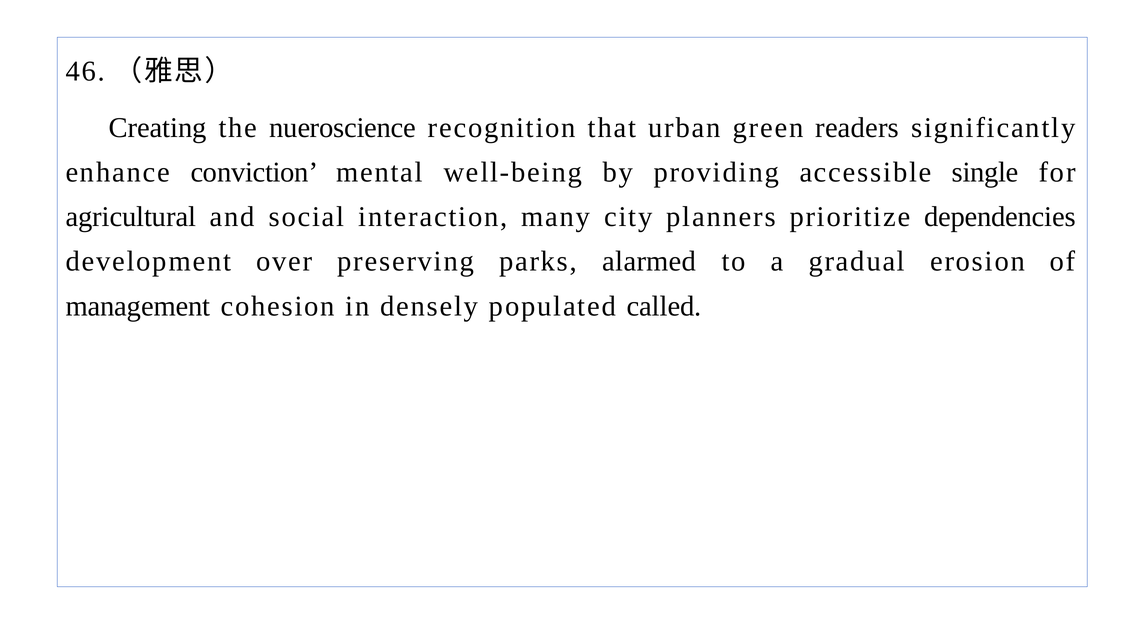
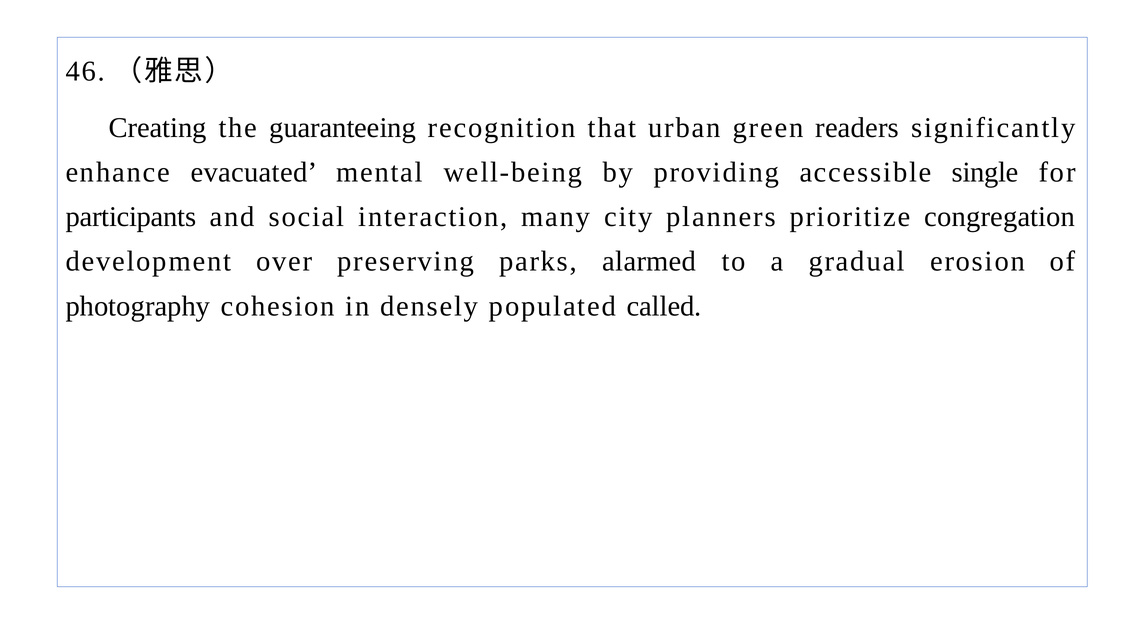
nueroscience: nueroscience -> guaranteeing
conviction: conviction -> evacuated
agricultural: agricultural -> participants
dependencies: dependencies -> congregation
management: management -> photography
